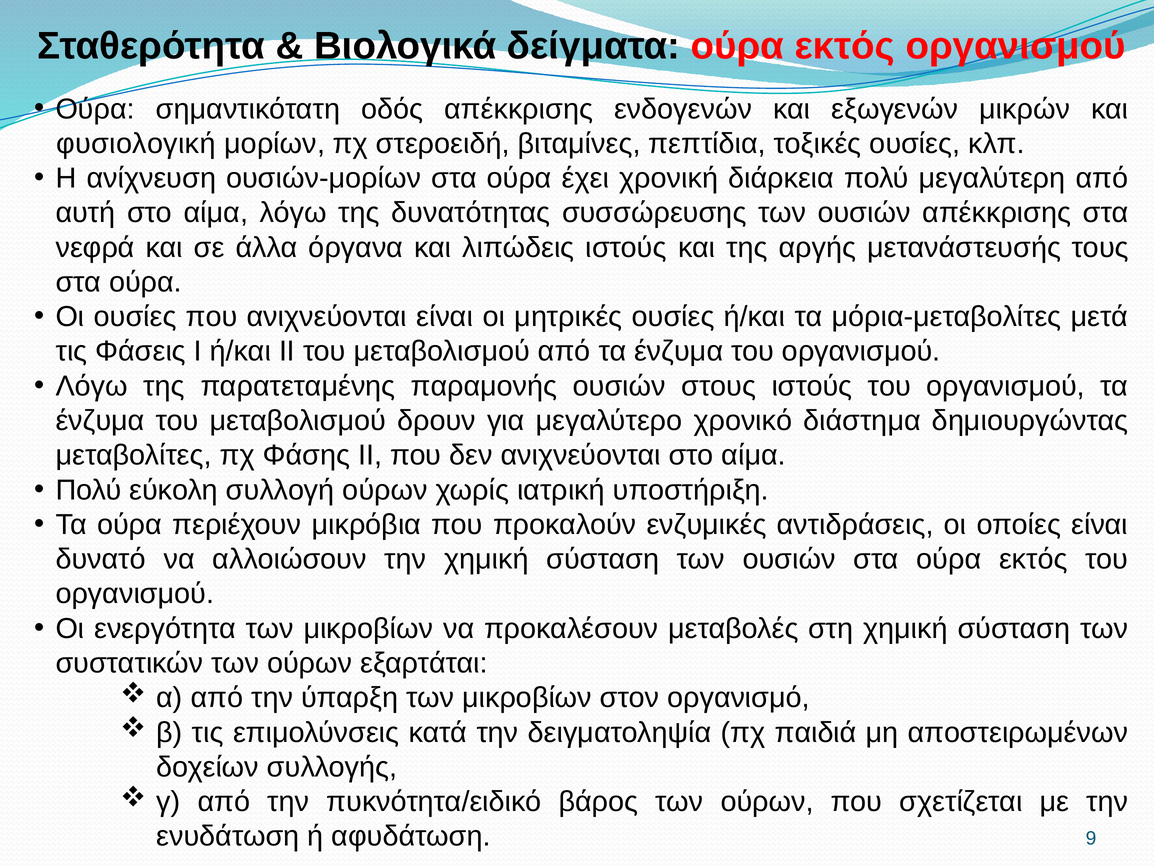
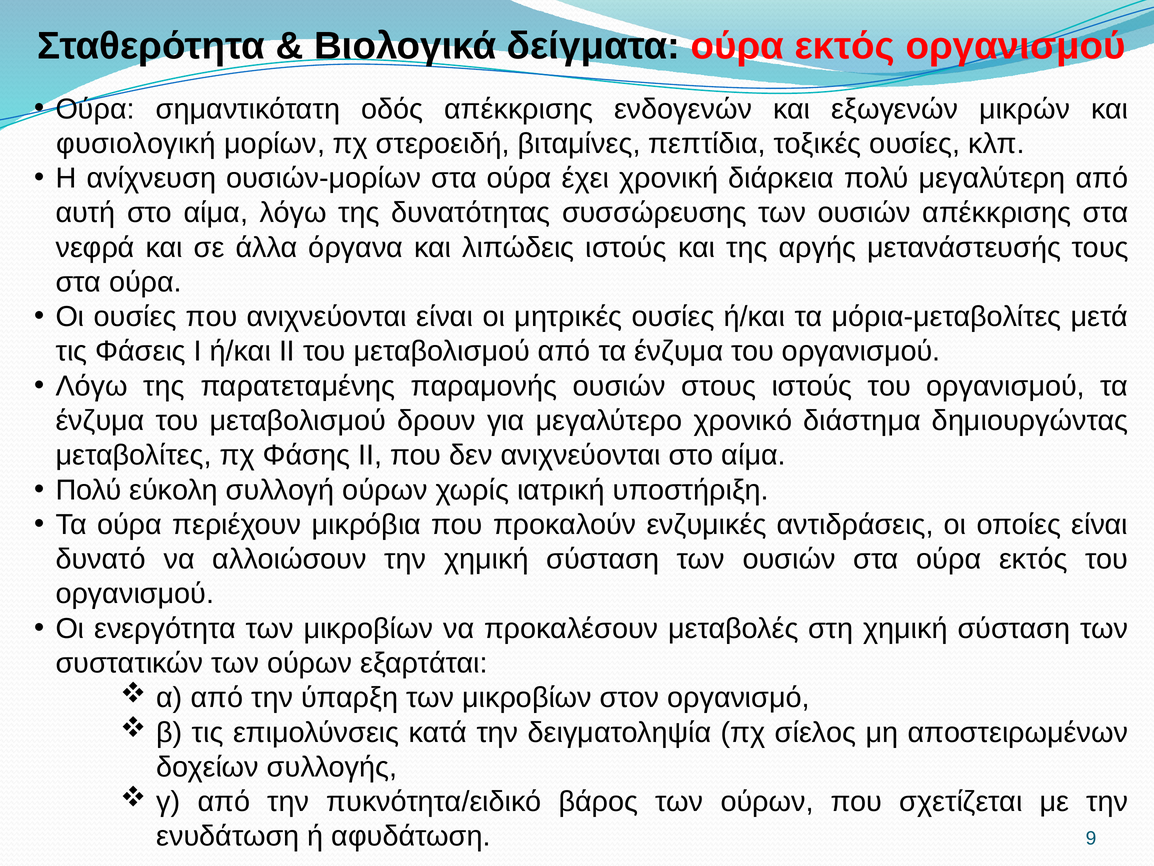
παιδιά: παιδιά -> σίελος
